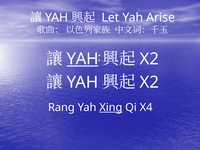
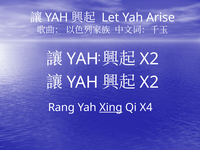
YAH at (83, 59) underline: present -> none
